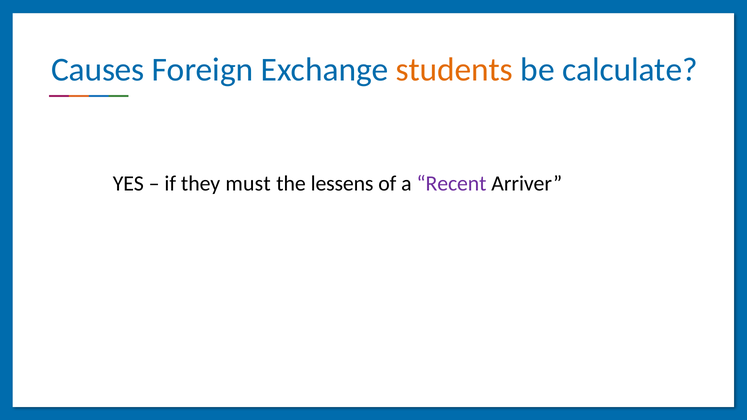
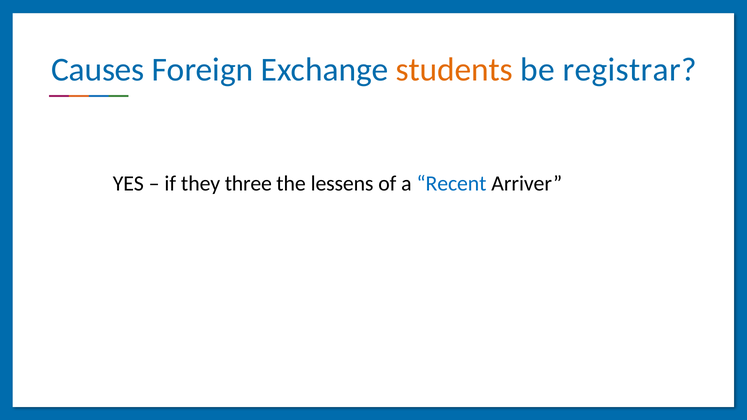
calculate: calculate -> registrar
must: must -> three
Recent colour: purple -> blue
